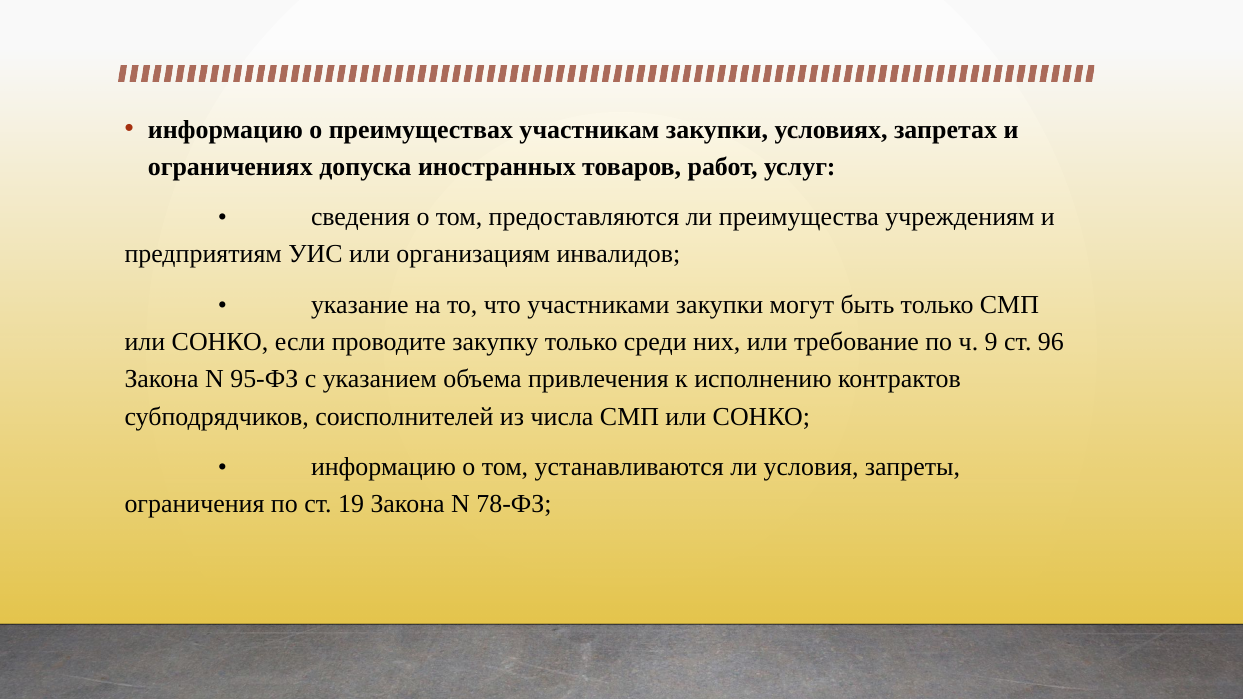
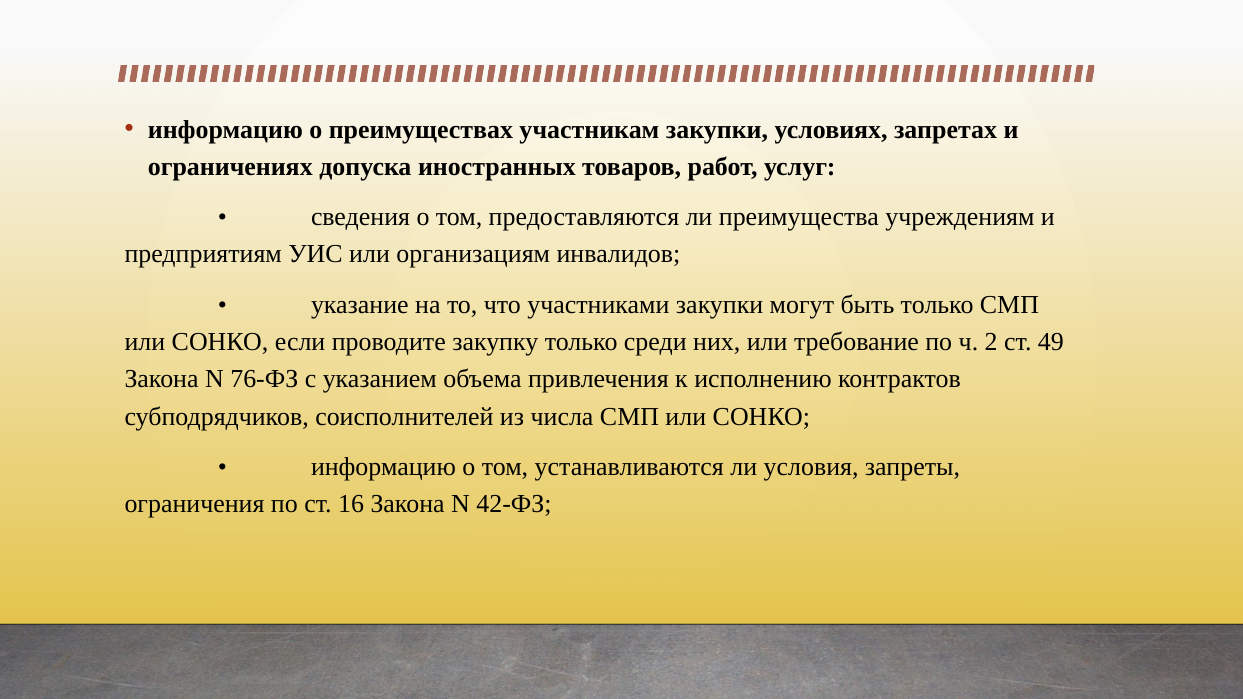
9: 9 -> 2
96: 96 -> 49
95-ФЗ: 95-ФЗ -> 76-ФЗ
19: 19 -> 16
78-ФЗ: 78-ФЗ -> 42-ФЗ
